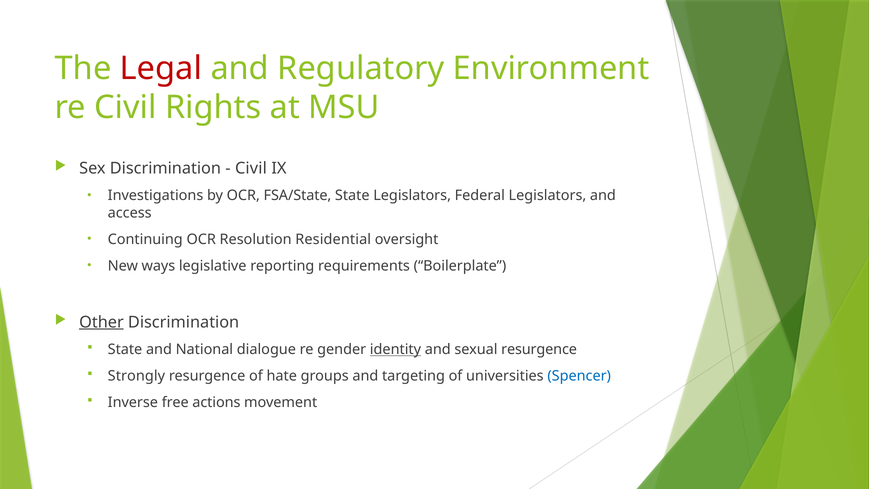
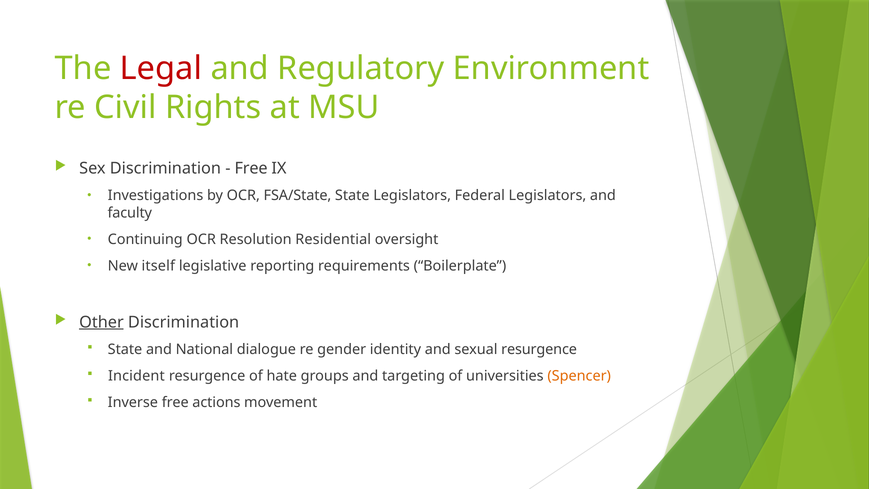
Civil at (251, 168): Civil -> Free
access: access -> faculty
ways: ways -> itself
identity underline: present -> none
Strongly: Strongly -> Incident
Spencer colour: blue -> orange
